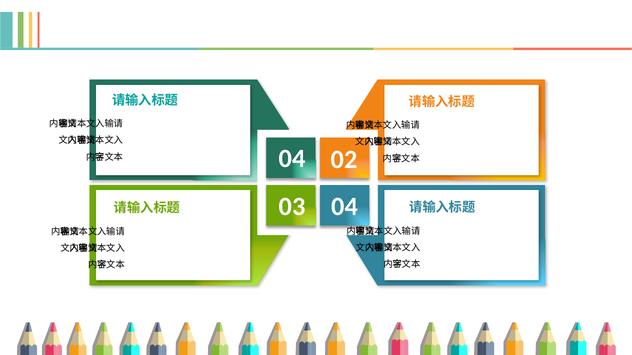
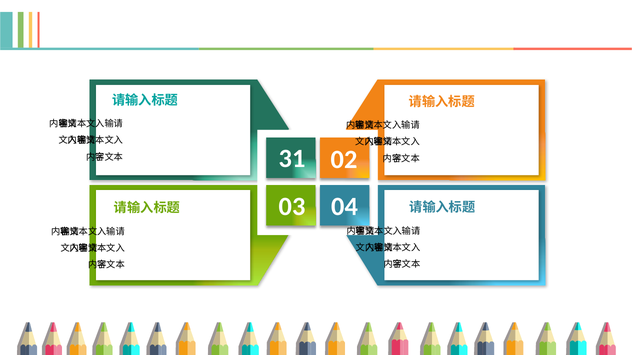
04 at (292, 159): 04 -> 31
